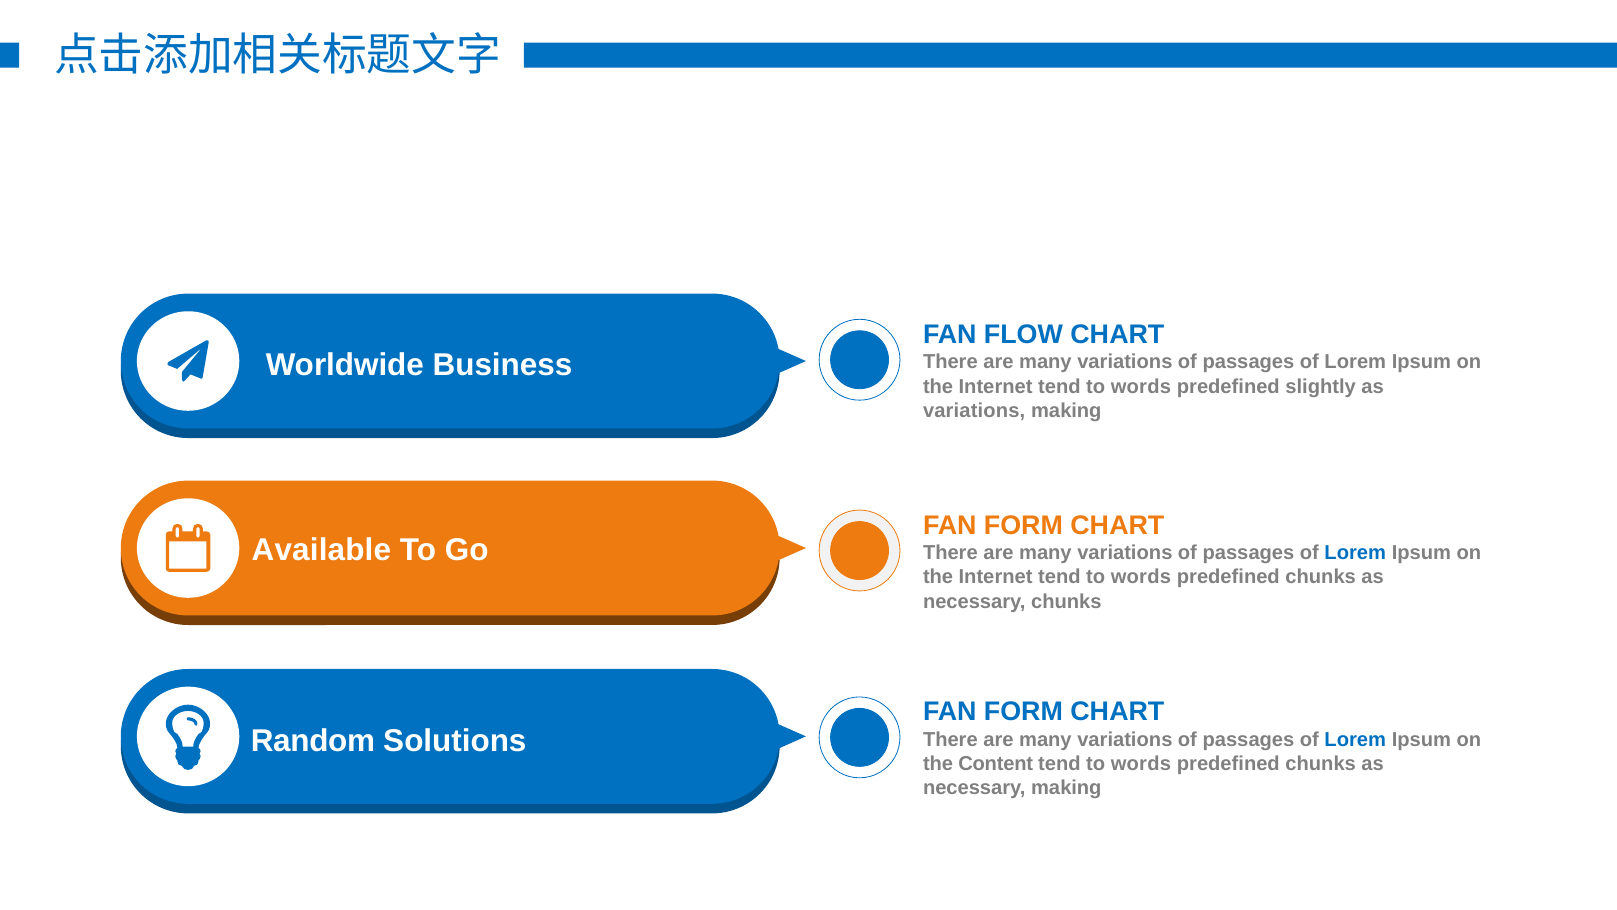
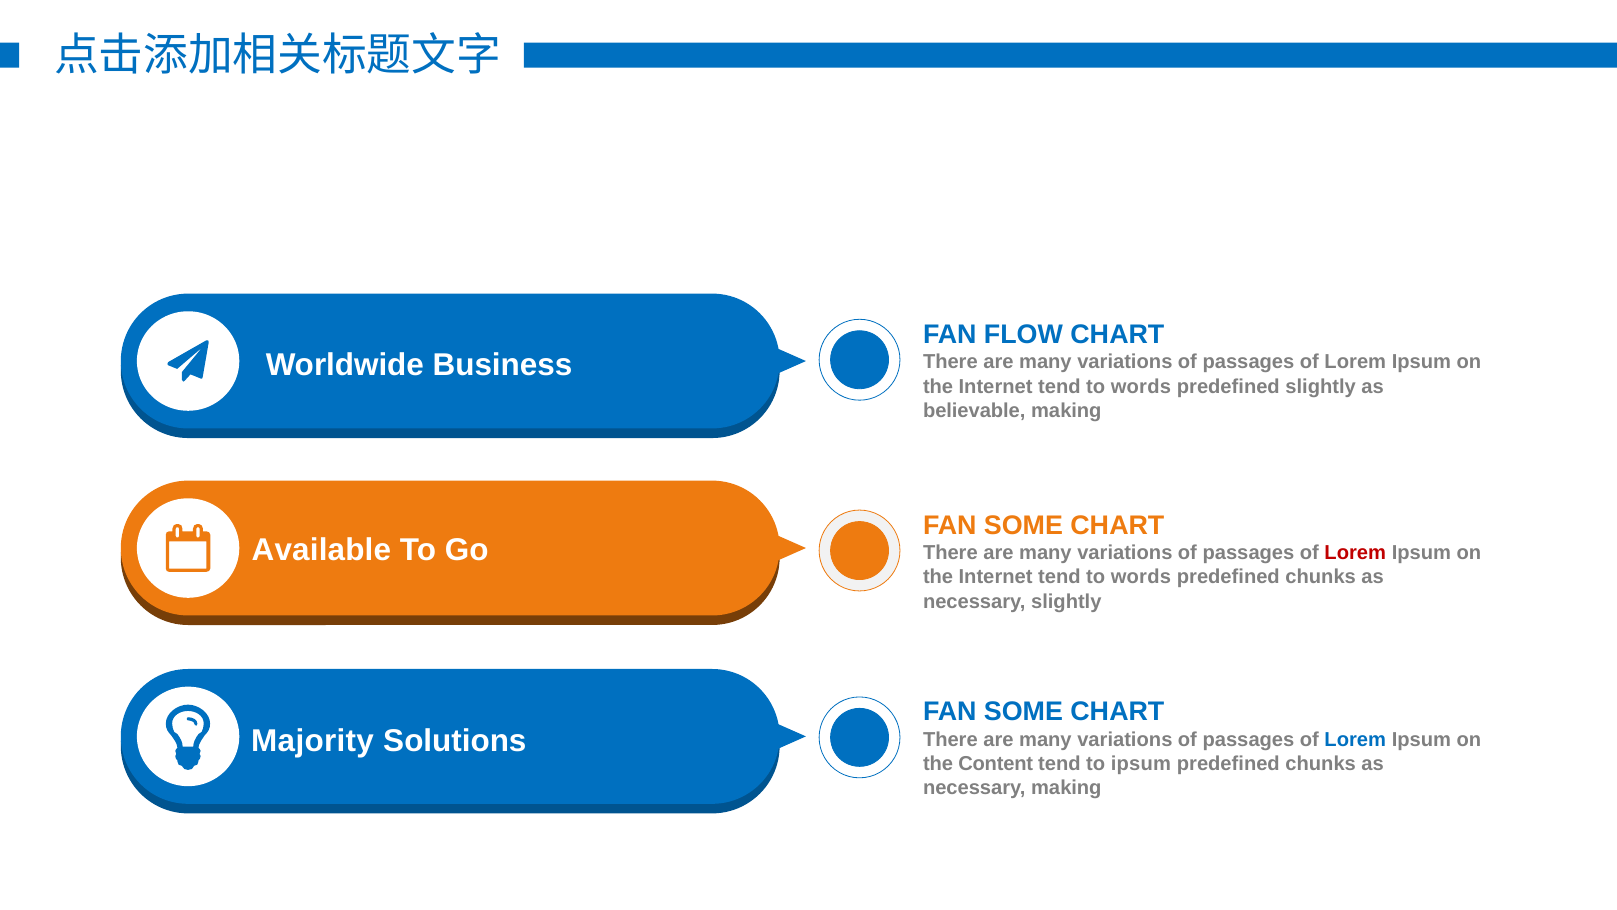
variations at (974, 410): variations -> believable
FORM at (1023, 525): FORM -> SOME
Lorem at (1355, 553) colour: blue -> red
necessary chunks: chunks -> slightly
FORM at (1023, 712): FORM -> SOME
Random: Random -> Majority
words at (1141, 764): words -> ipsum
